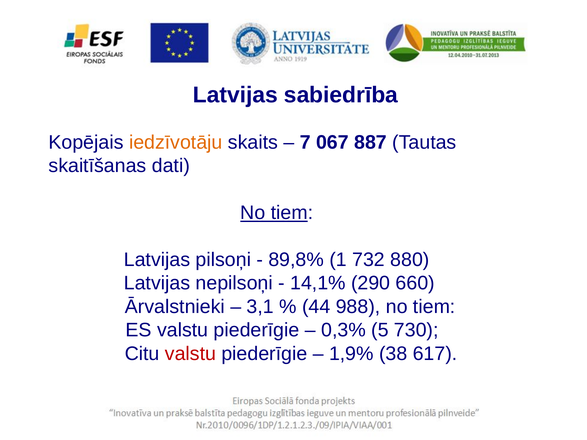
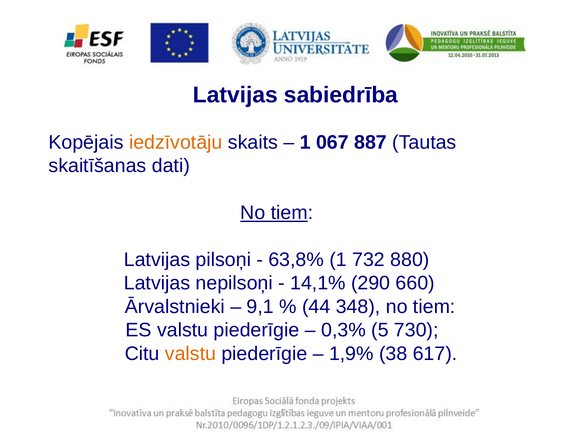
7 at (305, 142): 7 -> 1
89,8%: 89,8% -> 63,8%
3,1: 3,1 -> 9,1
988: 988 -> 348
valstu at (190, 354) colour: red -> orange
